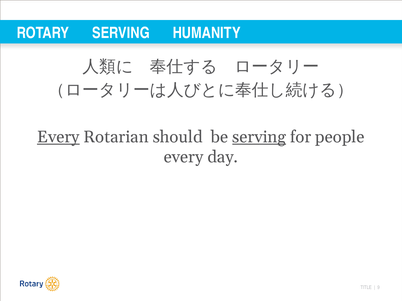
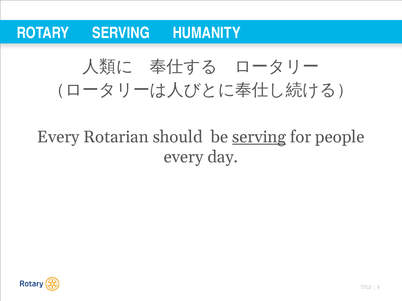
Every at (58, 137) underline: present -> none
